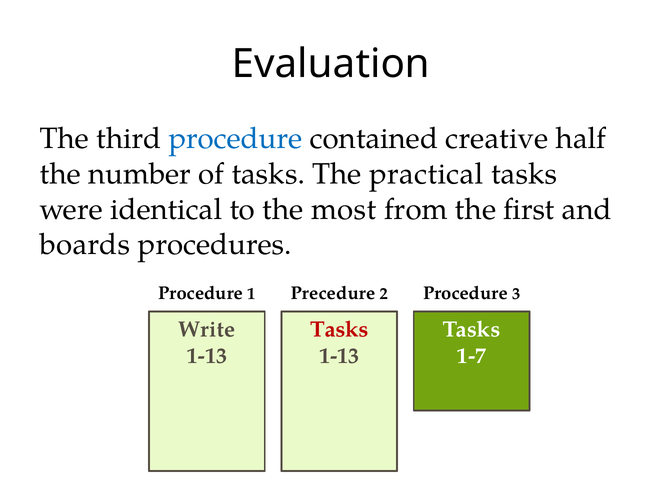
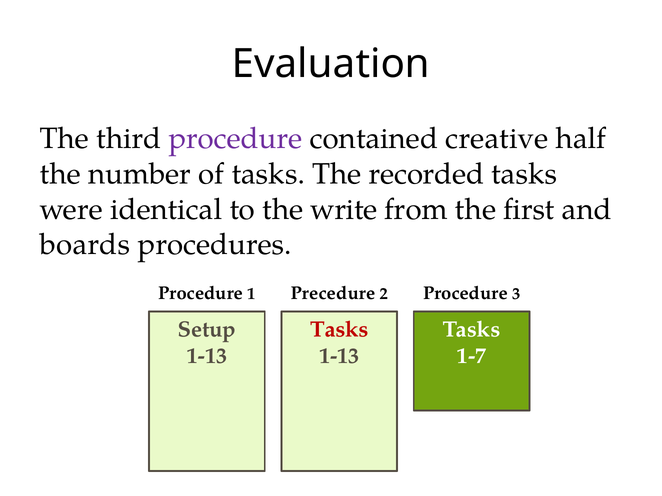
procedure at (235, 139) colour: blue -> purple
practical: practical -> recorded
most: most -> write
Write: Write -> Setup
